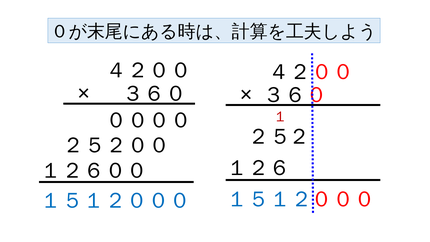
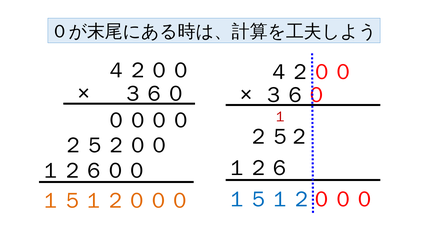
１５１２０００ colour: blue -> orange
